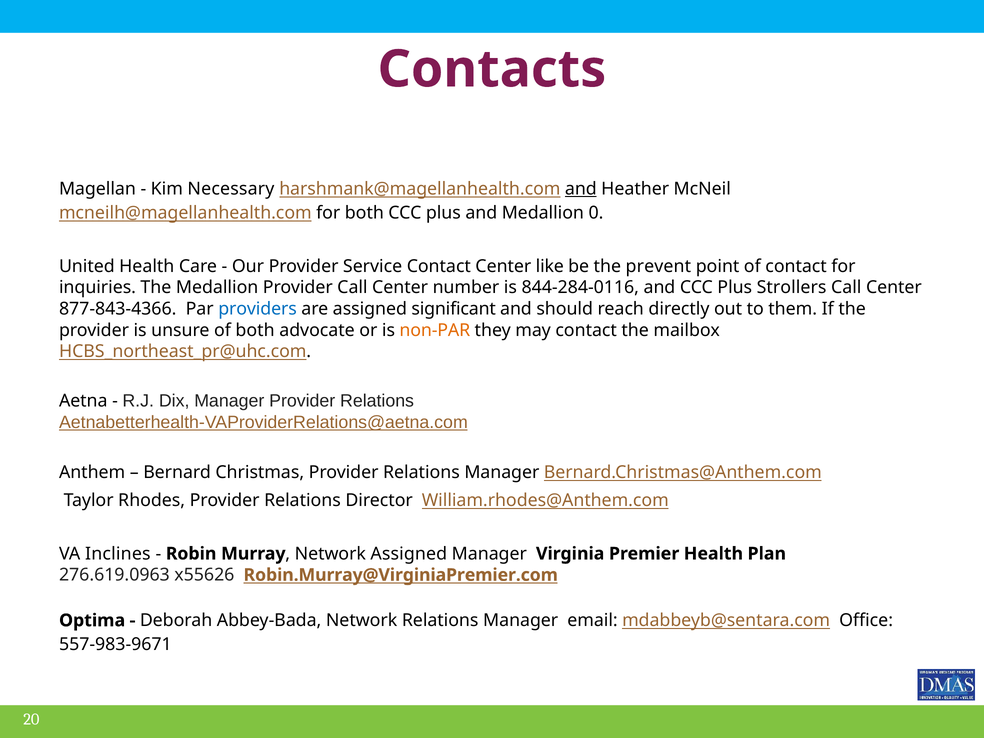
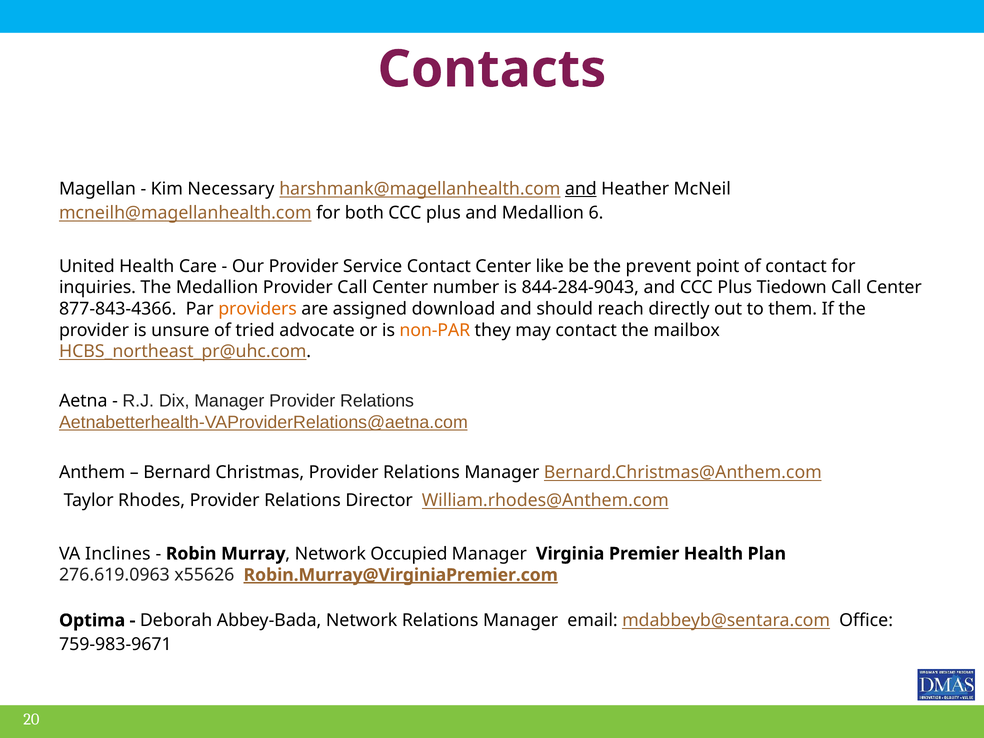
0: 0 -> 6
844-284-0116: 844-284-0116 -> 844-284-9043
Strollers: Strollers -> Tiedown
providers colour: blue -> orange
significant: significant -> download
of both: both -> tried
Network Assigned: Assigned -> Occupied
Robin.Murray@VirginiaPremier.com underline: none -> present
557-983-9671: 557-983-9671 -> 759-983-9671
